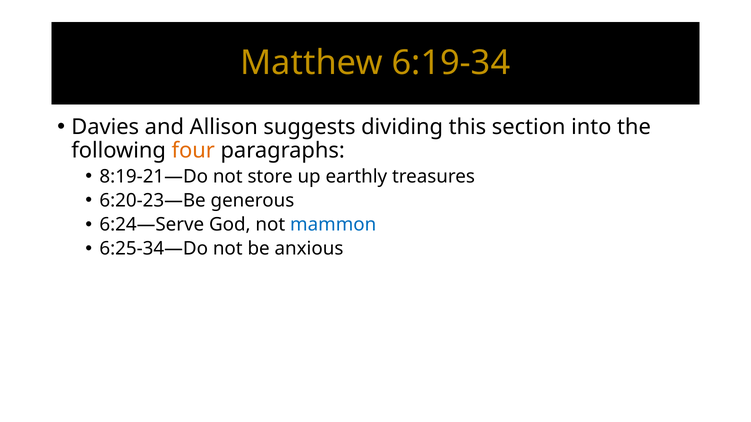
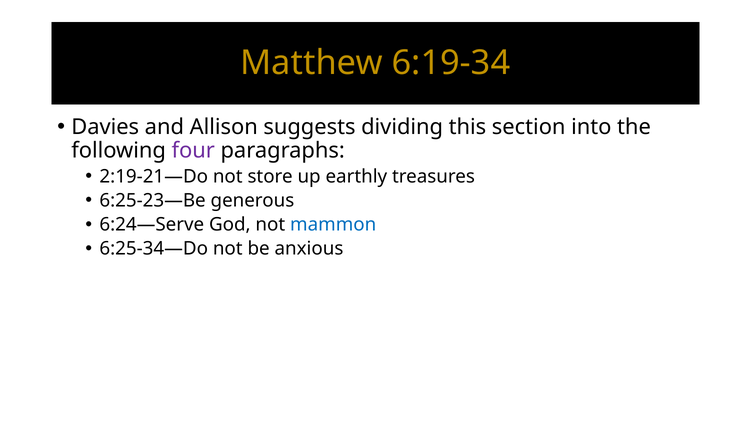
four colour: orange -> purple
8:19-21—Do: 8:19-21—Do -> 2:19-21—Do
6:20-23—Be: 6:20-23—Be -> 6:25-23—Be
